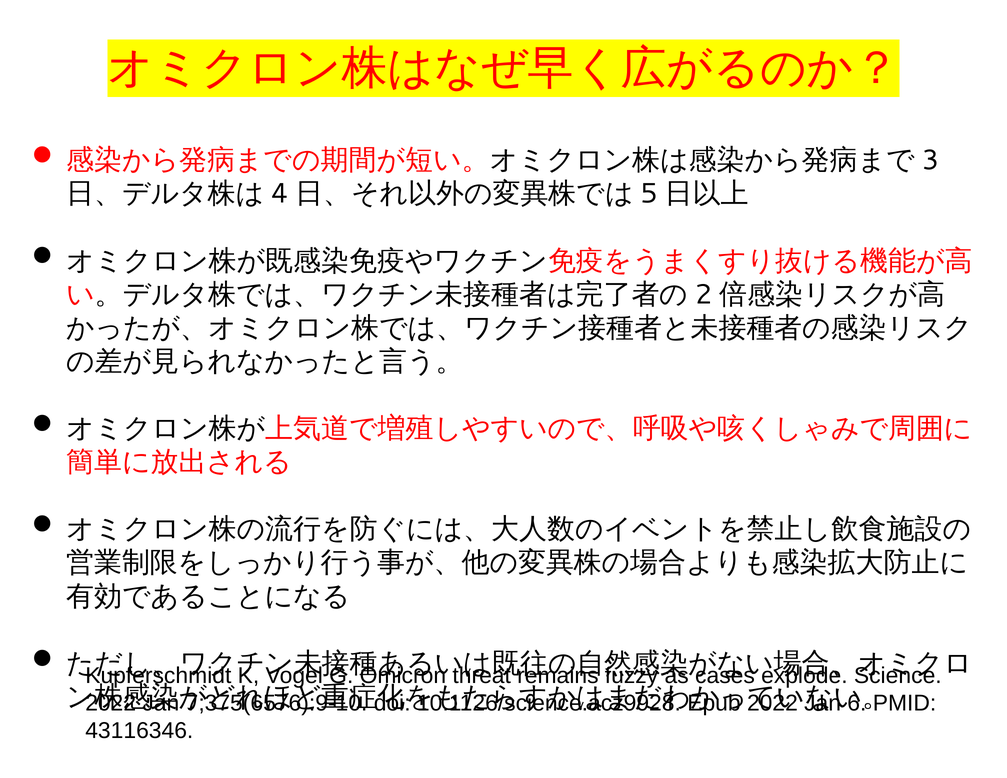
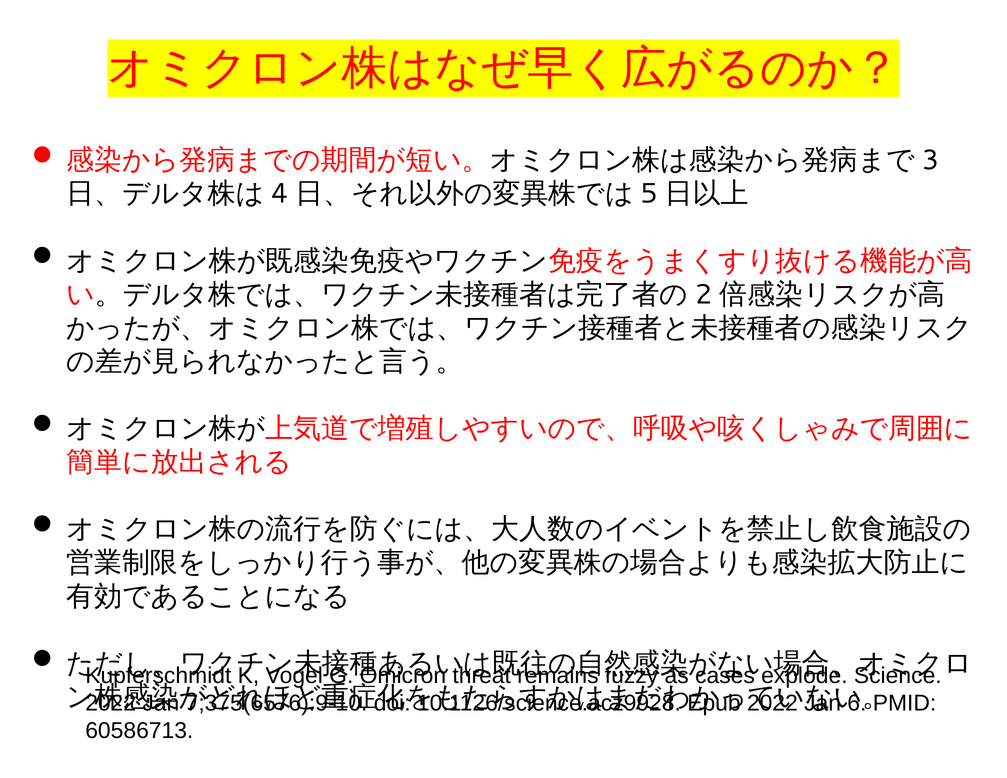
43116346: 43116346 -> 60586713
